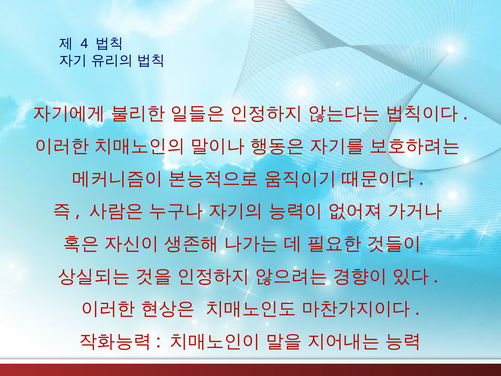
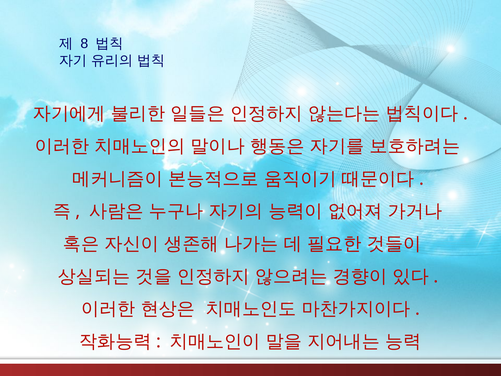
4: 4 -> 8
